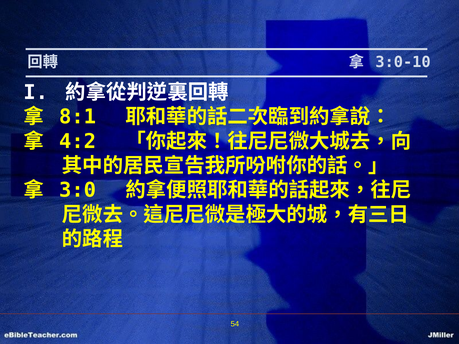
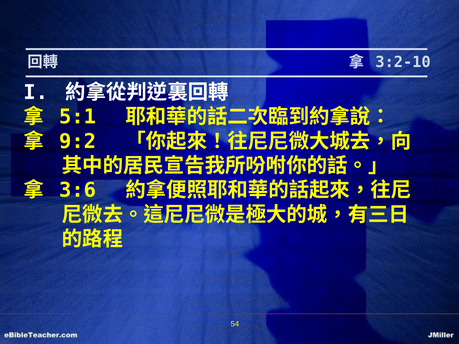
3:0-10: 3:0-10 -> 3:2-10
8:1: 8:1 -> 5:1
4:2: 4:2 -> 9:2
3:0: 3:0 -> 3:6
